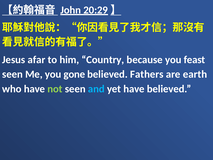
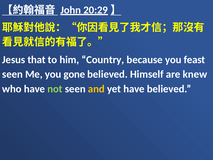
afar: afar -> that
Fathers: Fathers -> Himself
earth: earth -> knew
and colour: light blue -> yellow
